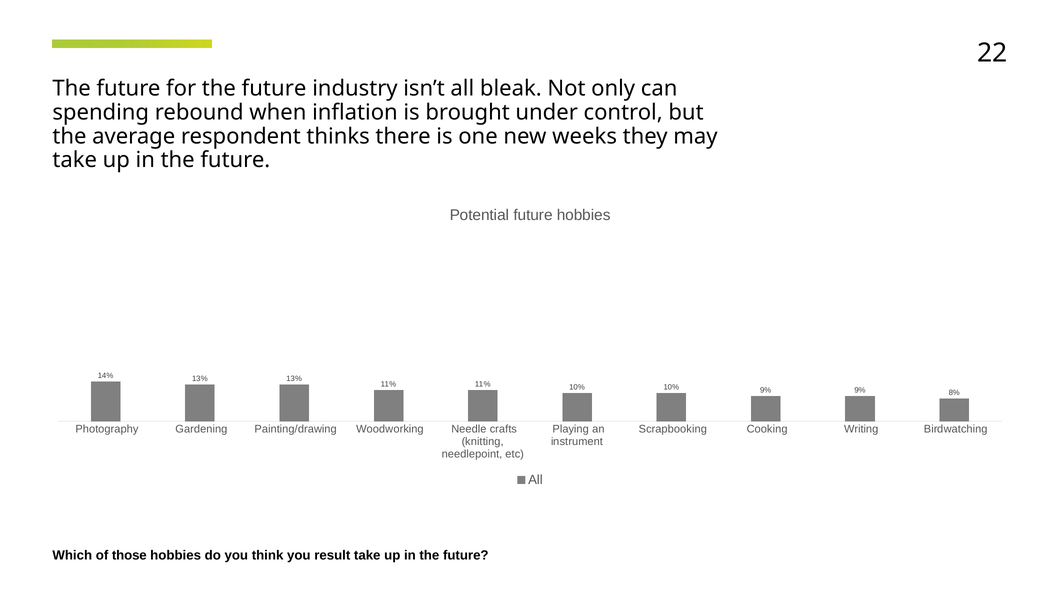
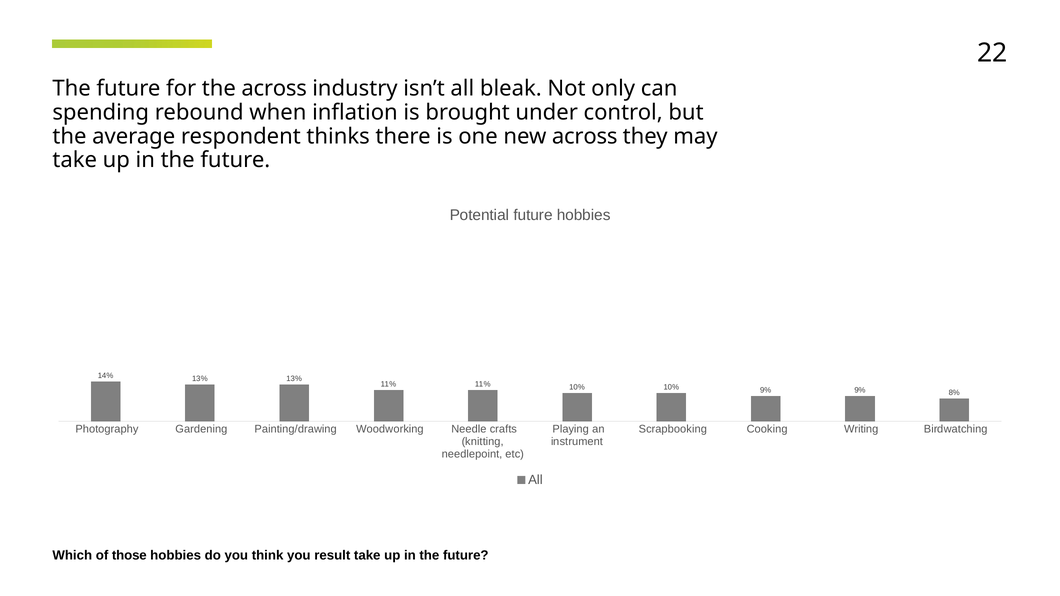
for the future: future -> across
new weeks: weeks -> across
